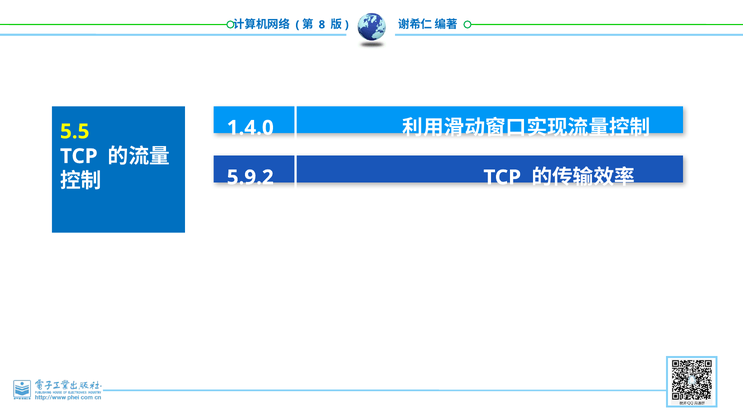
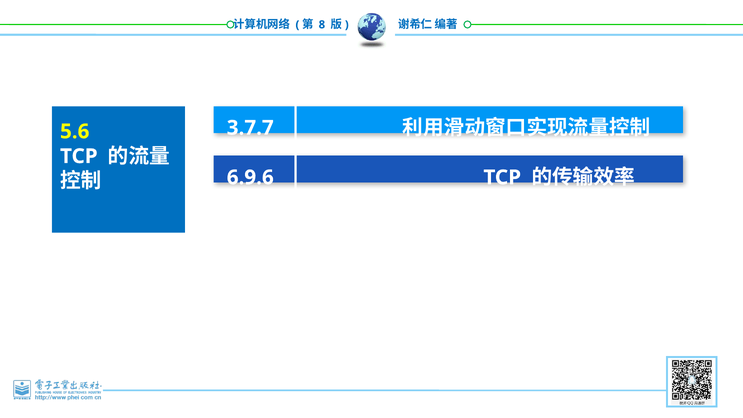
1.4.0: 1.4.0 -> 3.7.7
5.5: 5.5 -> 5.6
5.9.2: 5.9.2 -> 6.9.6
